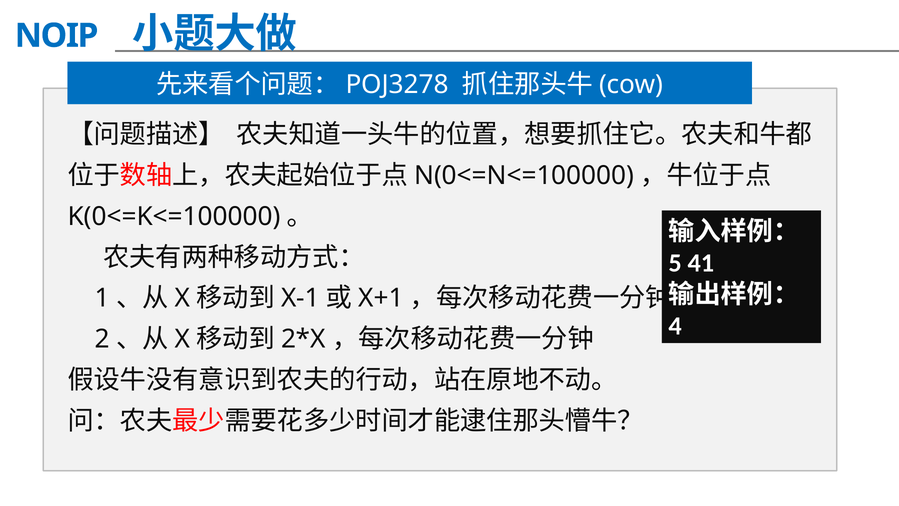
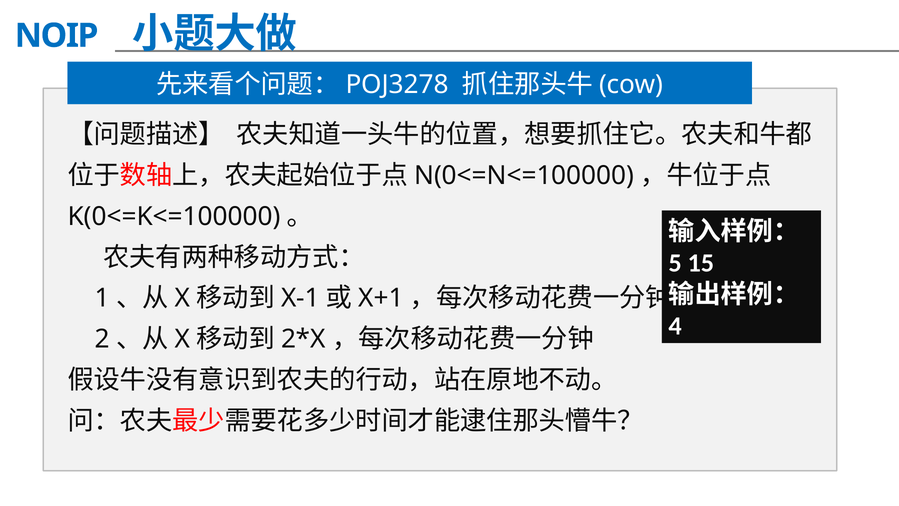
41: 41 -> 15
